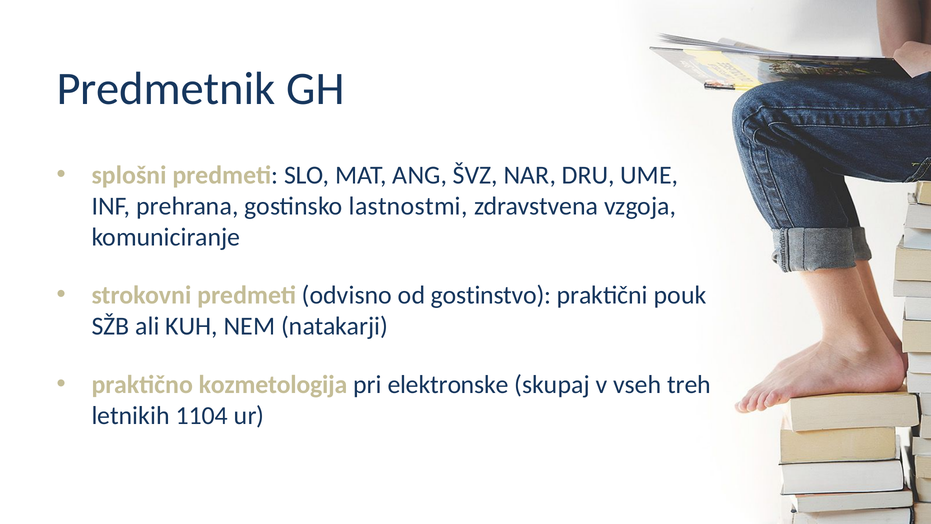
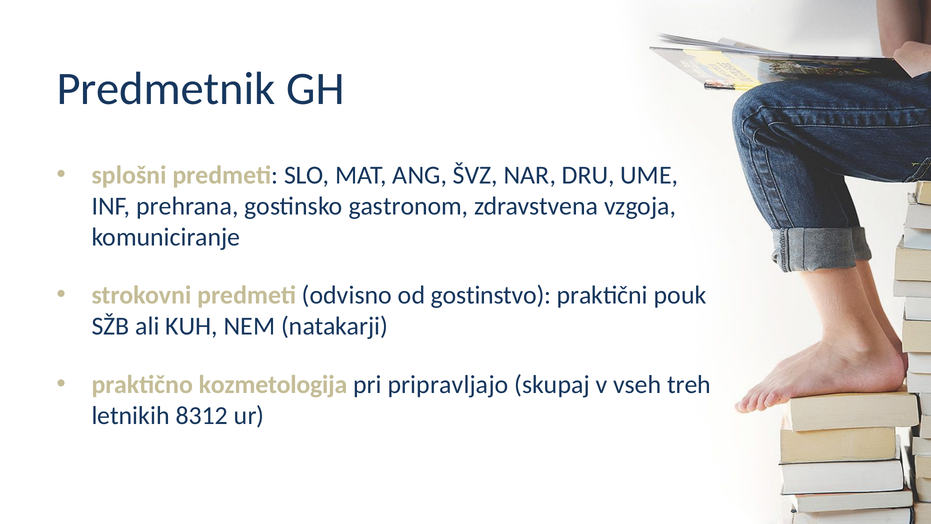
lastnostmi: lastnostmi -> gastronom
elektronske: elektronske -> pripravljajo
1104: 1104 -> 8312
